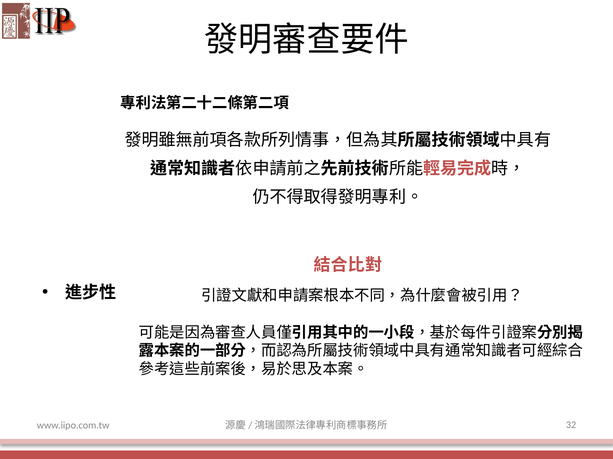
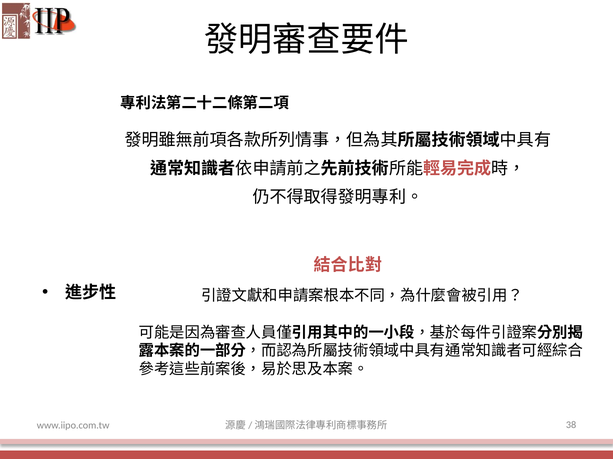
32: 32 -> 38
